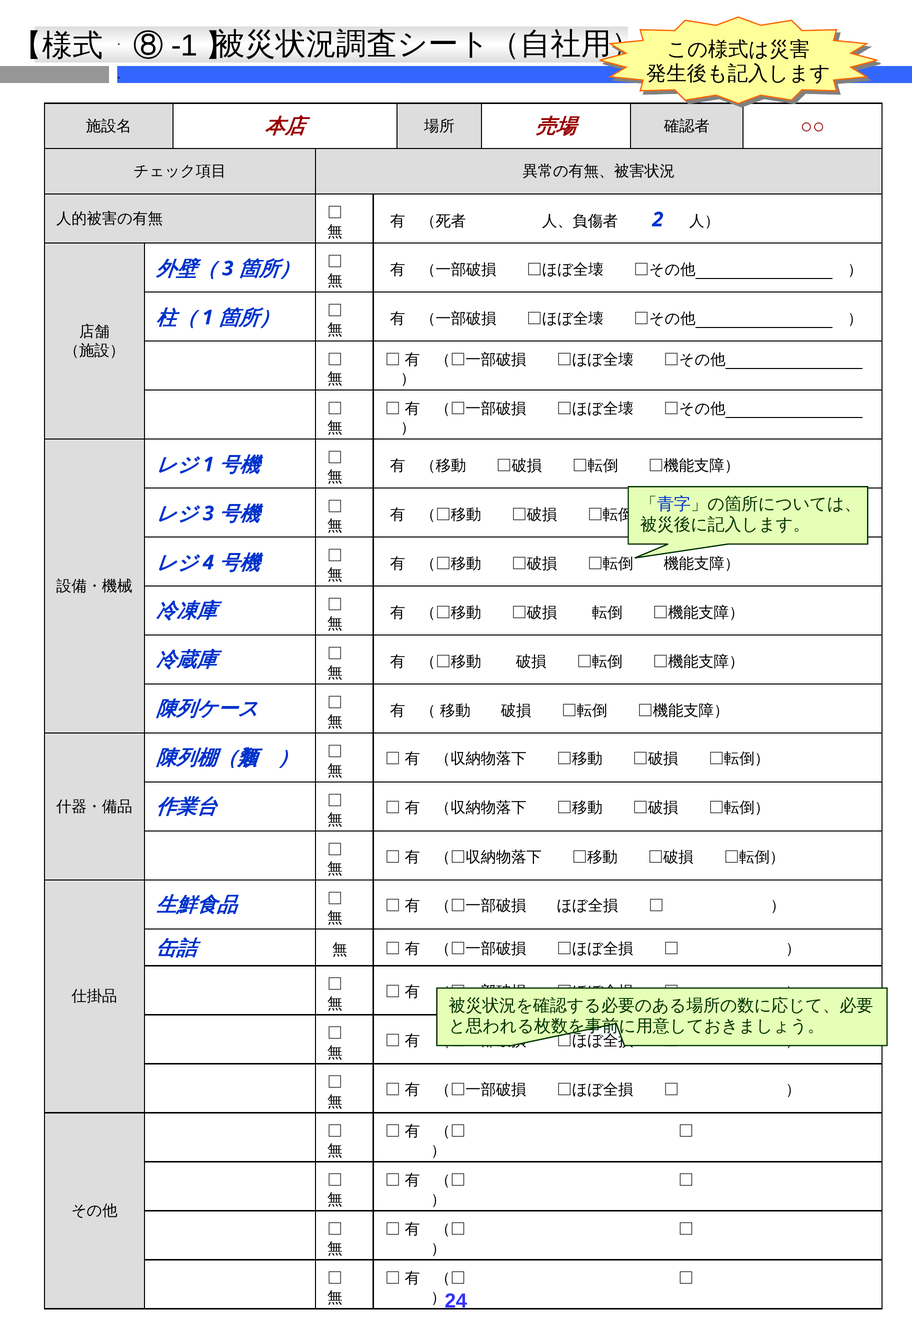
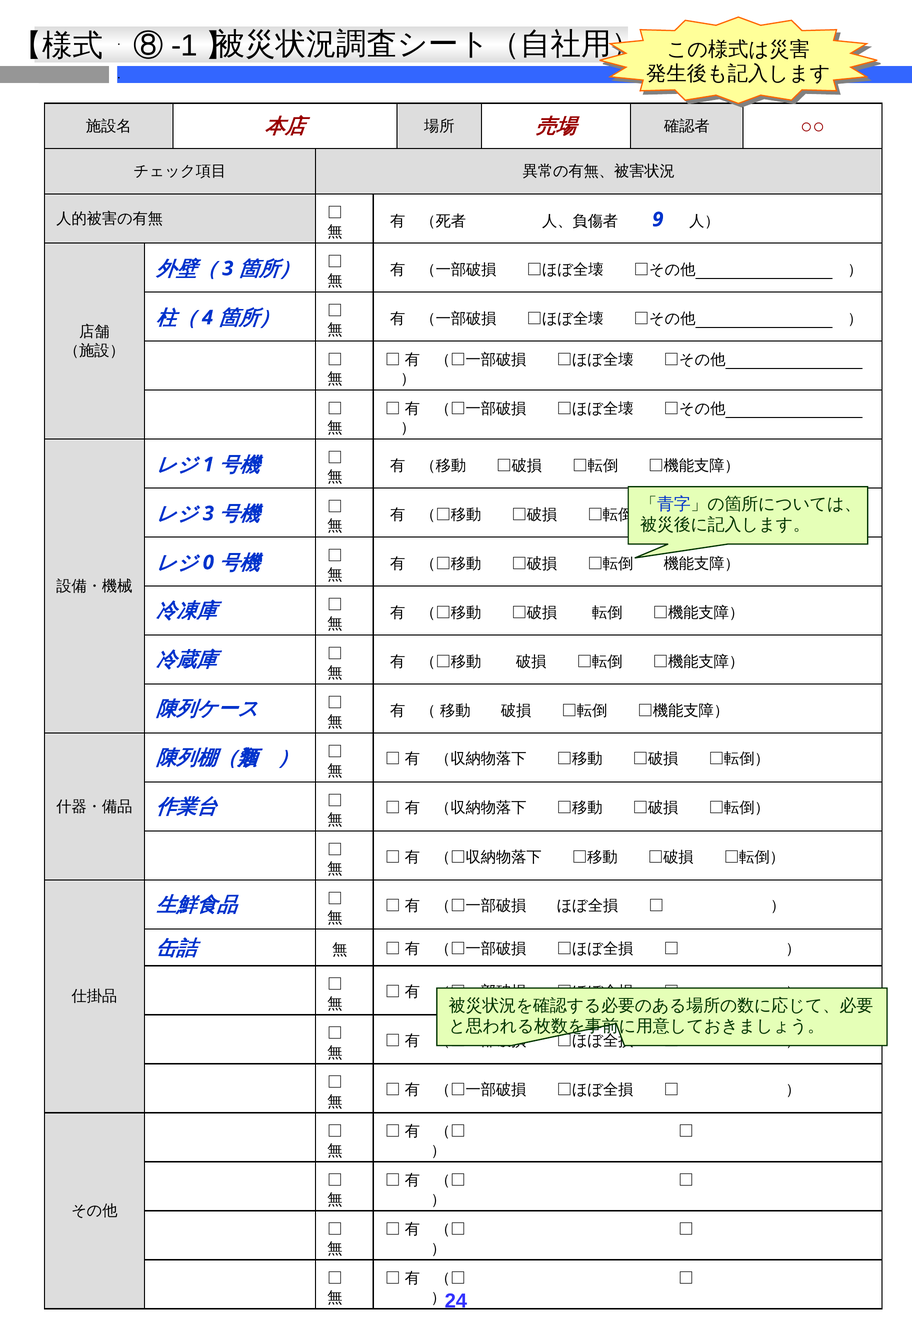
2: 2 -> 9
1 at (208, 317): 1 -> 4
4: 4 -> 0
